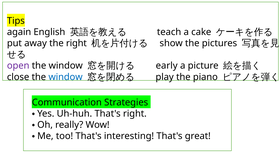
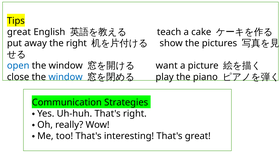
again at (19, 32): again -> great
open colour: purple -> blue
early: early -> want
